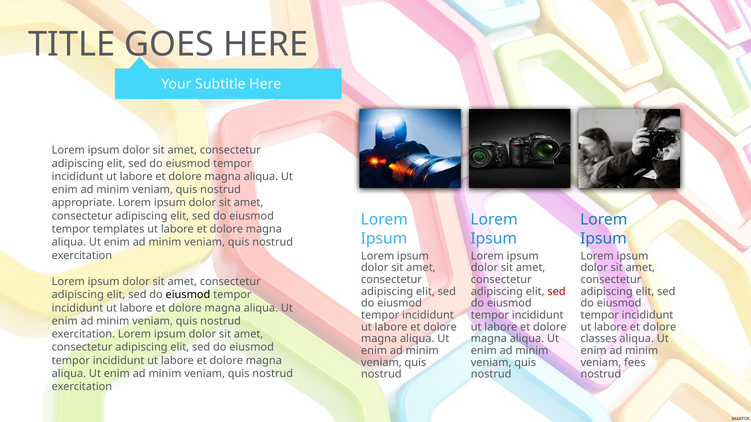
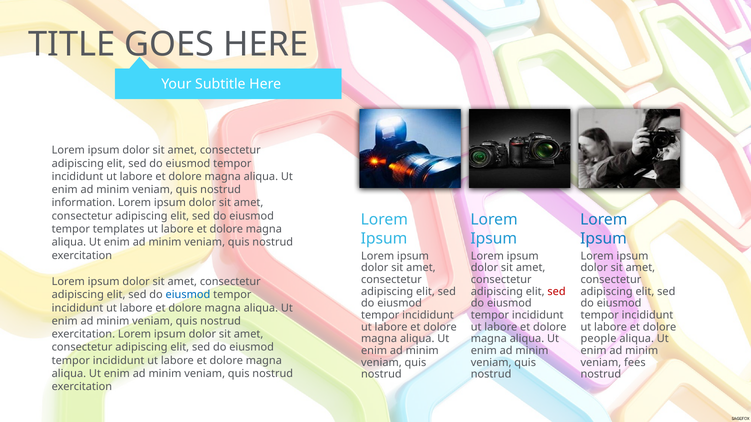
appropriate: appropriate -> information
eiusmod at (188, 295) colour: black -> blue
classes: classes -> people
